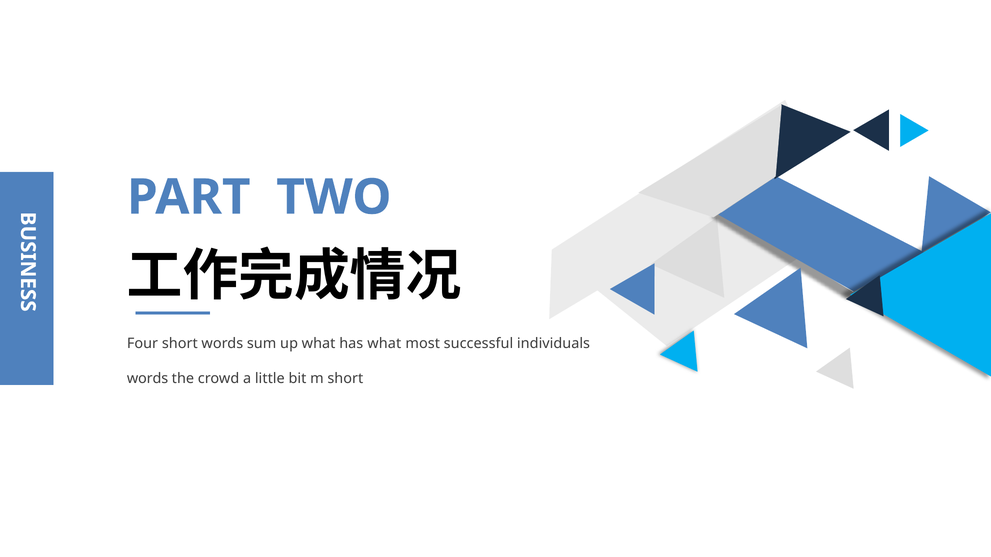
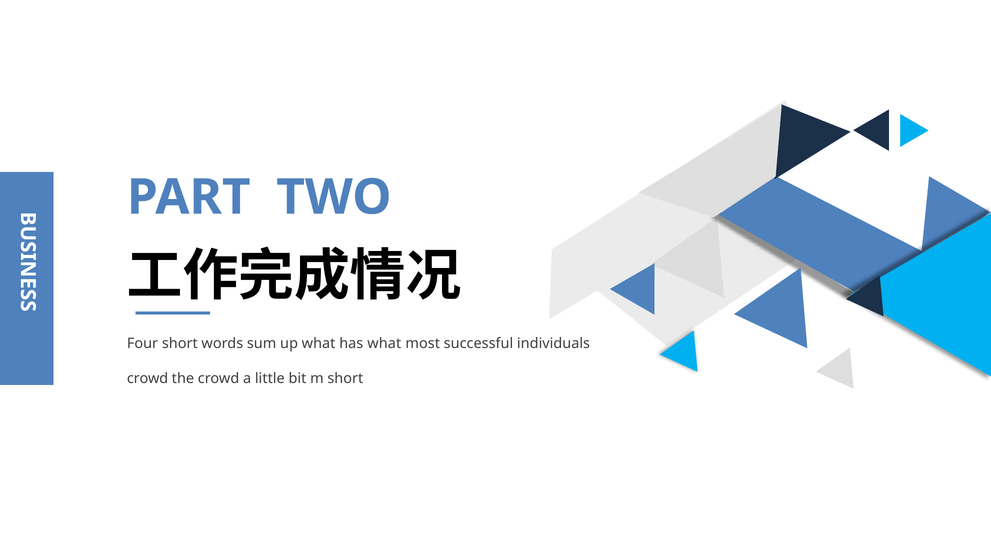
words at (148, 379): words -> crowd
